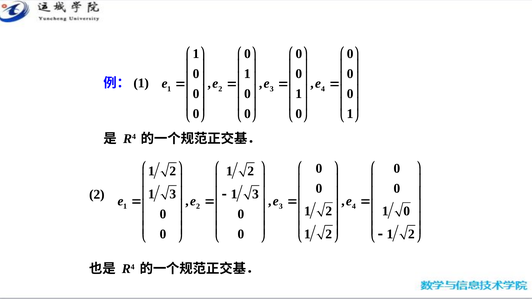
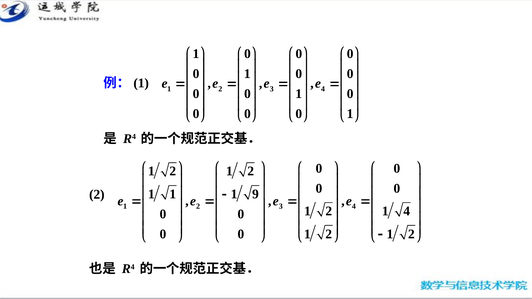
3 at (173, 194): 3 -> 1
3 at (255, 194): 3 -> 9
0 at (407, 211): 0 -> 4
